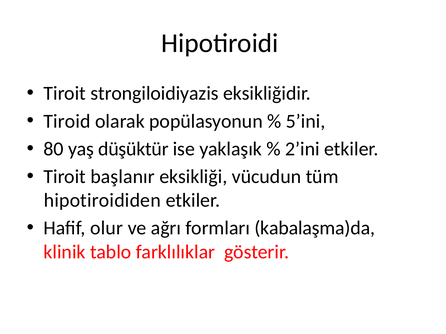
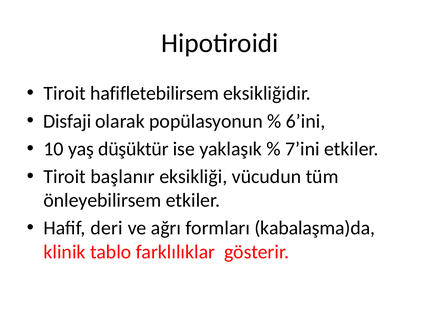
strongiloidiyazis: strongiloidiyazis -> hafifletebilirsem
Tiroid: Tiroid -> Disfaji
5’ini: 5’ini -> 6’ini
80: 80 -> 10
2’ini: 2’ini -> 7’ini
hipotiroididen: hipotiroididen -> önleyebilirsem
olur: olur -> deri
